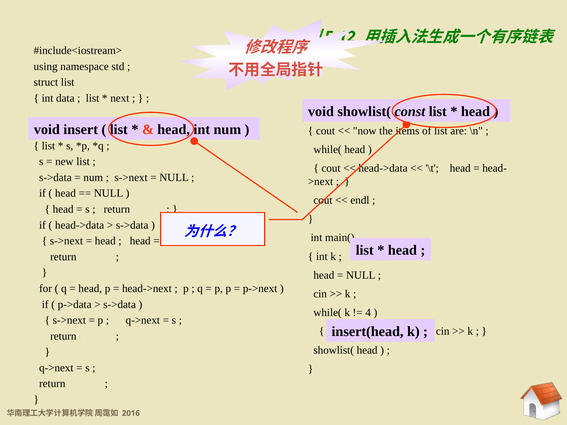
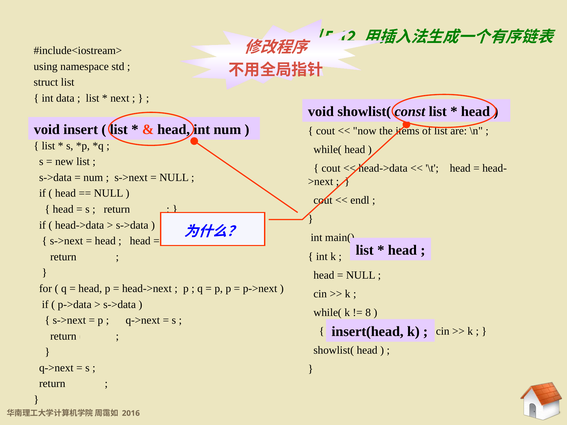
4: 4 -> 8
